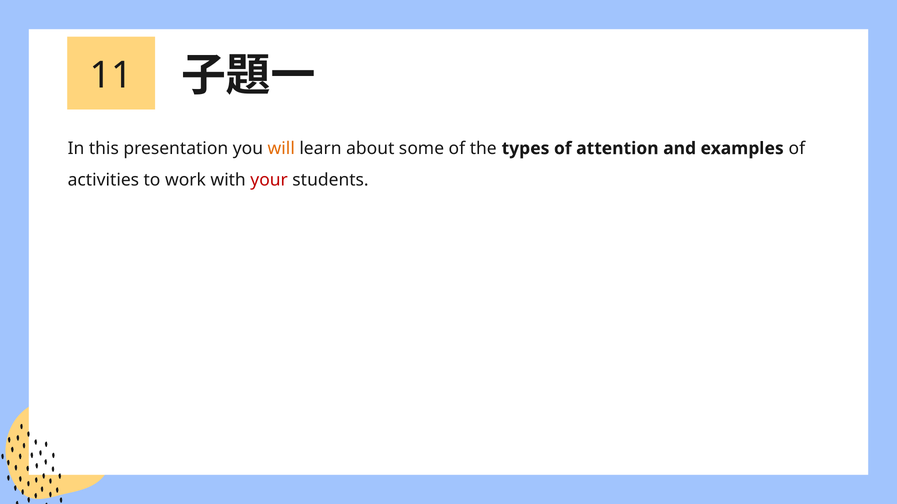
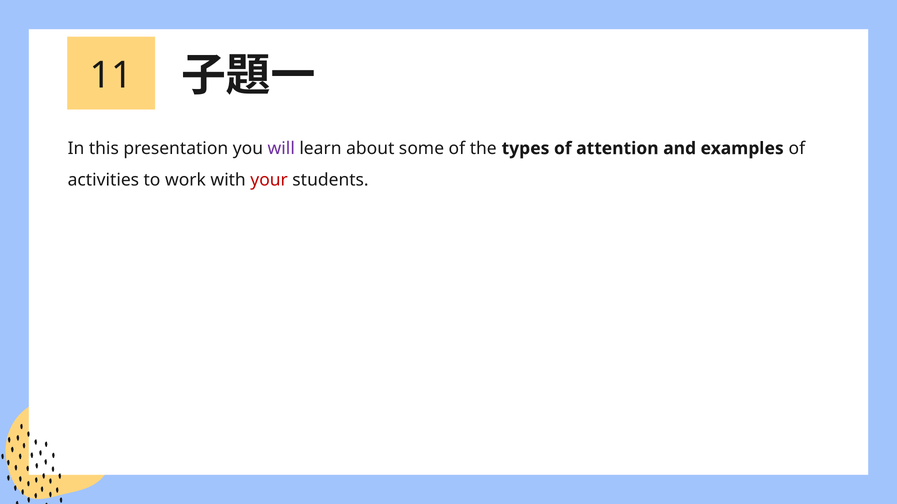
will colour: orange -> purple
